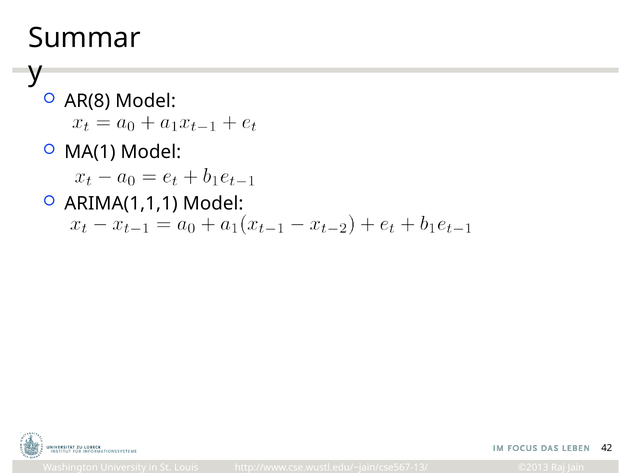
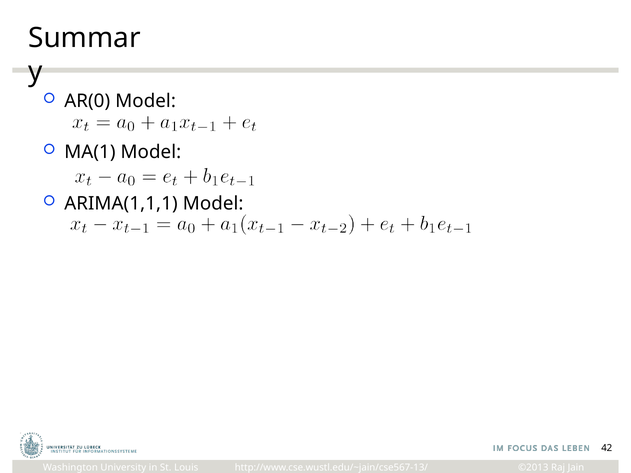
AR(8: AR(8 -> AR(0
